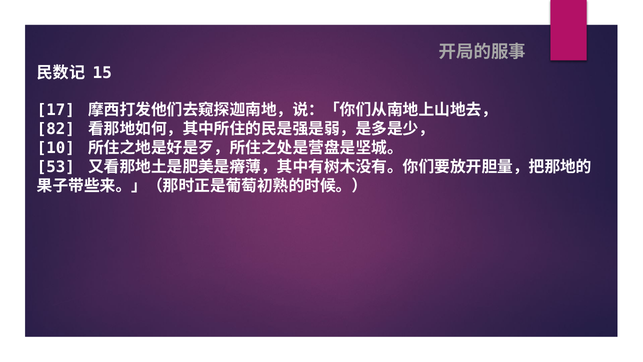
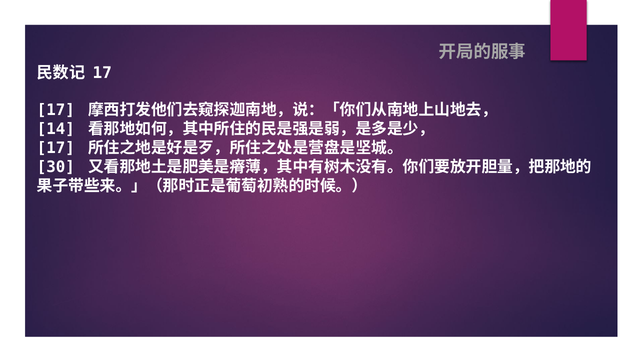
15 at (102, 73): 15 -> 17
82: 82 -> 14
10 at (56, 148): 10 -> 17
53: 53 -> 30
